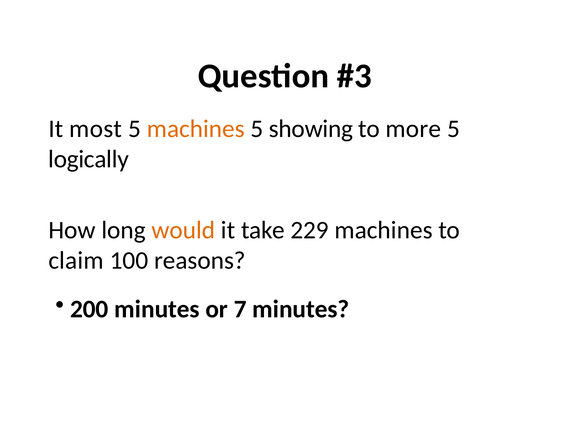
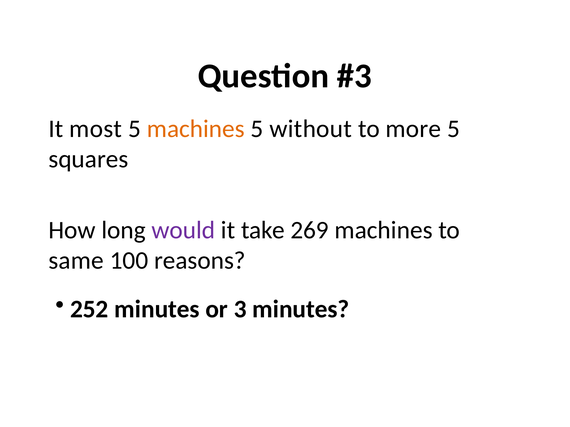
showing: showing -> without
logically: logically -> squares
would colour: orange -> purple
229: 229 -> 269
claim: claim -> same
200: 200 -> 252
7: 7 -> 3
